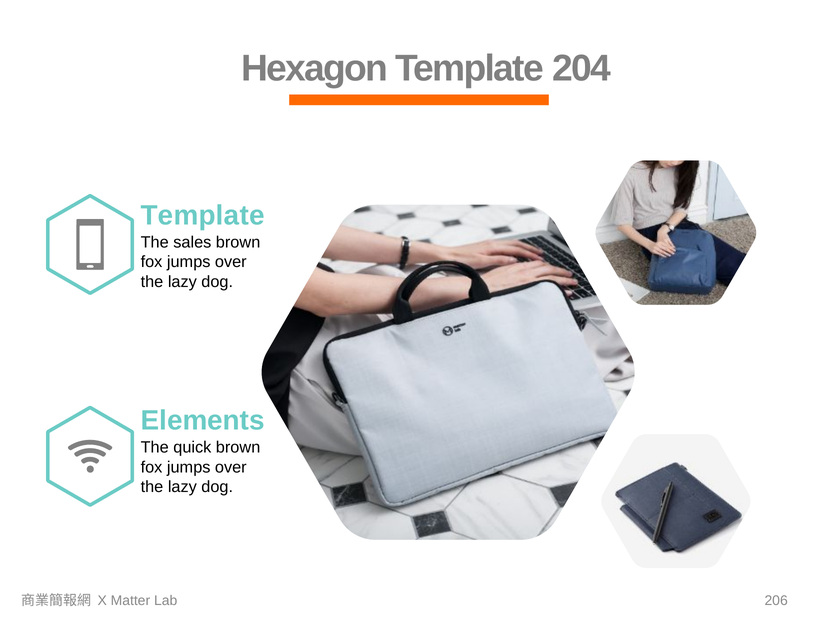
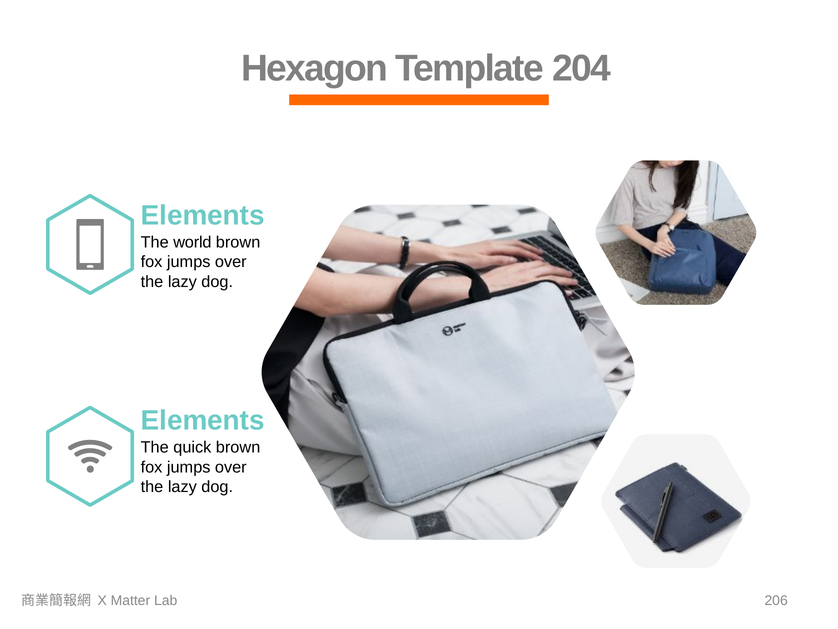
Template at (203, 215): Template -> Elements
sales: sales -> world
